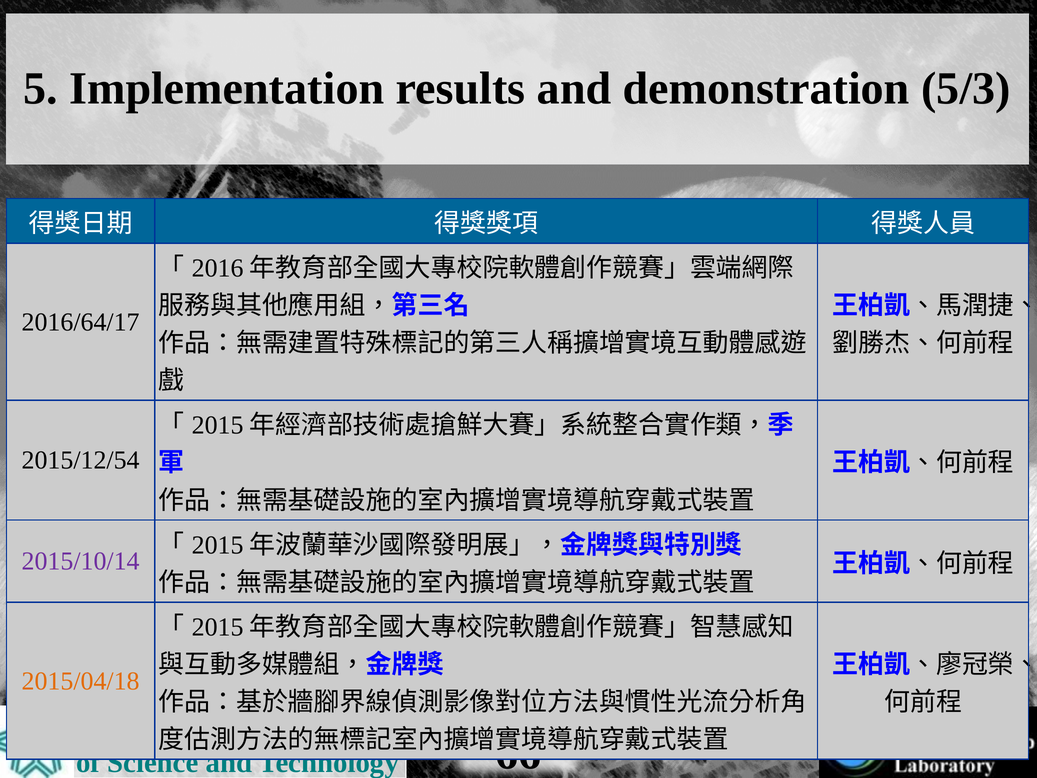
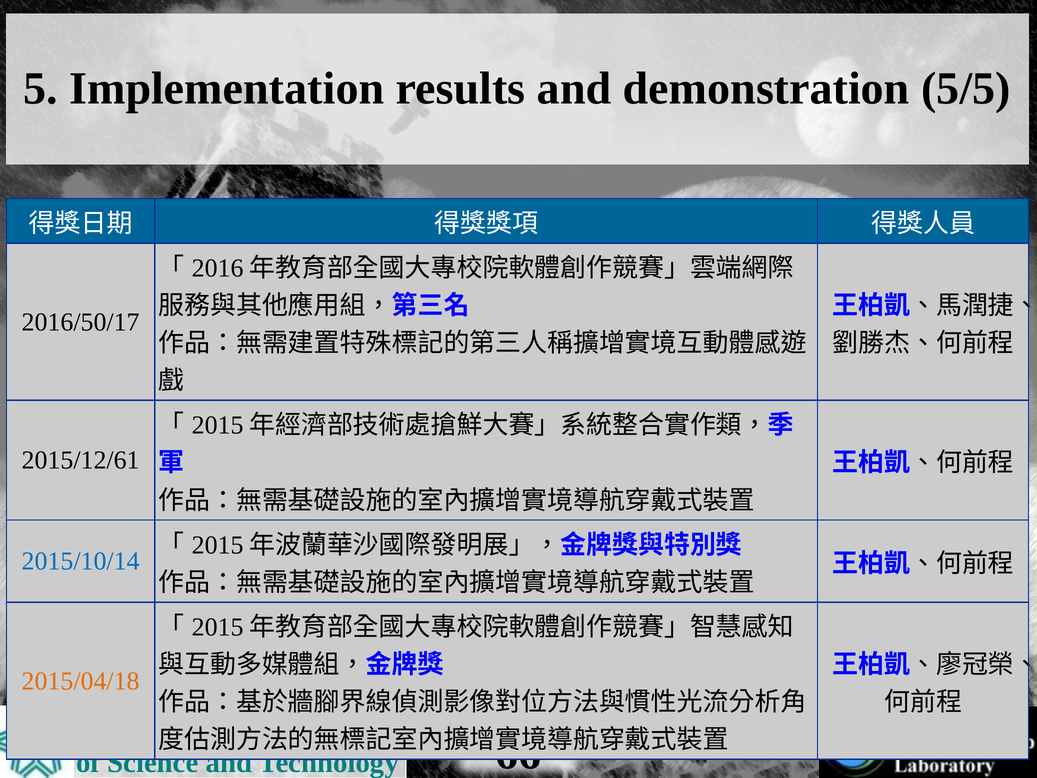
5/3: 5/3 -> 5/5
2016/64/17: 2016/64/17 -> 2016/50/17
2015/12/54: 2015/12/54 -> 2015/12/61
2015/10/14 colour: purple -> blue
